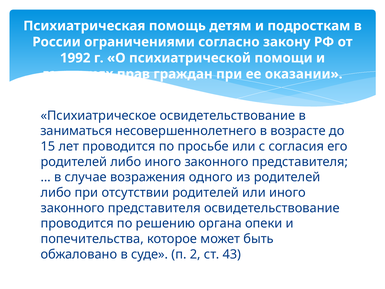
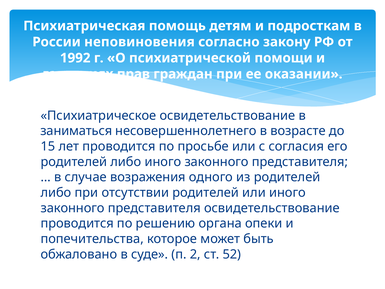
ограничениями: ограничениями -> неповиновения
43: 43 -> 52
